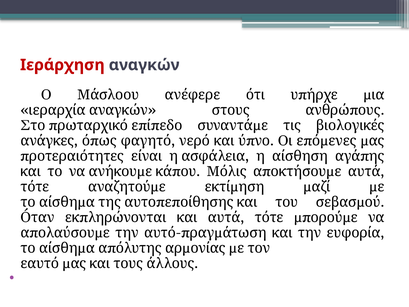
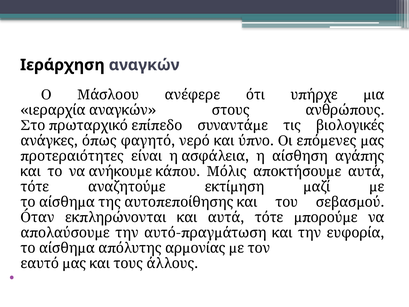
Ιεράρχηση colour: red -> black
